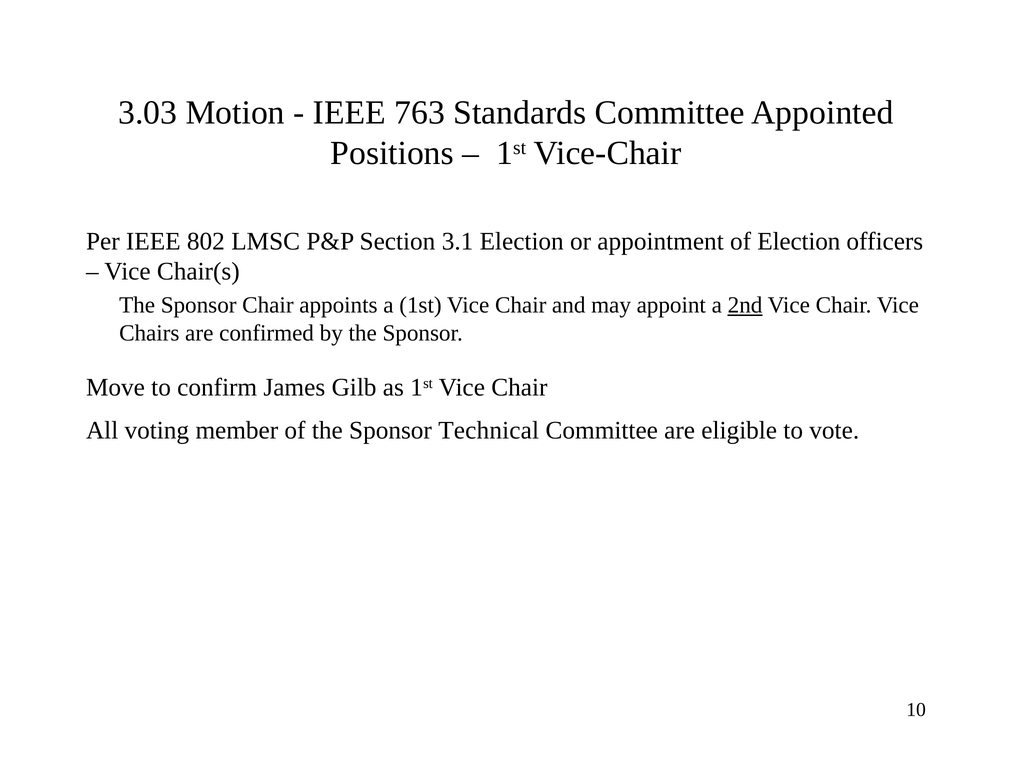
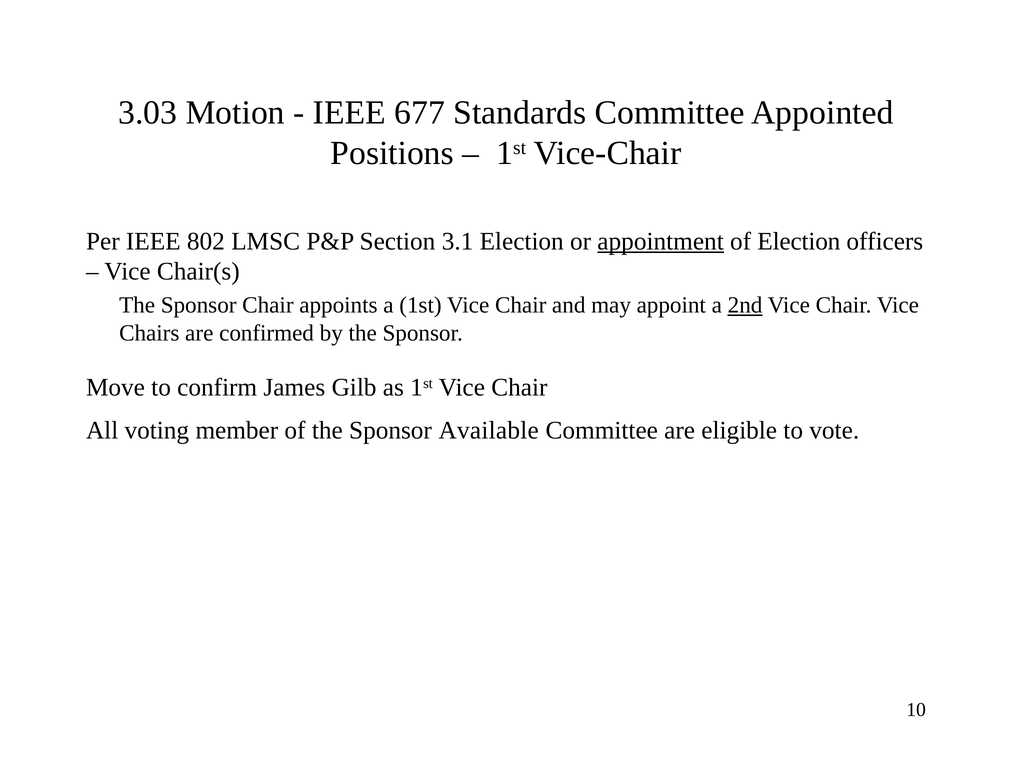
763: 763 -> 677
appointment underline: none -> present
Technical: Technical -> Available
